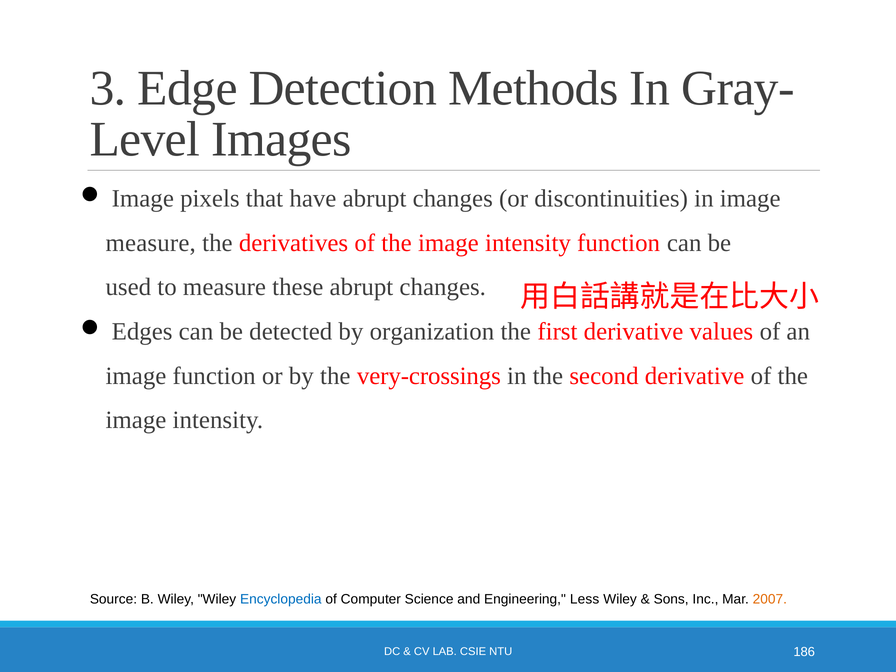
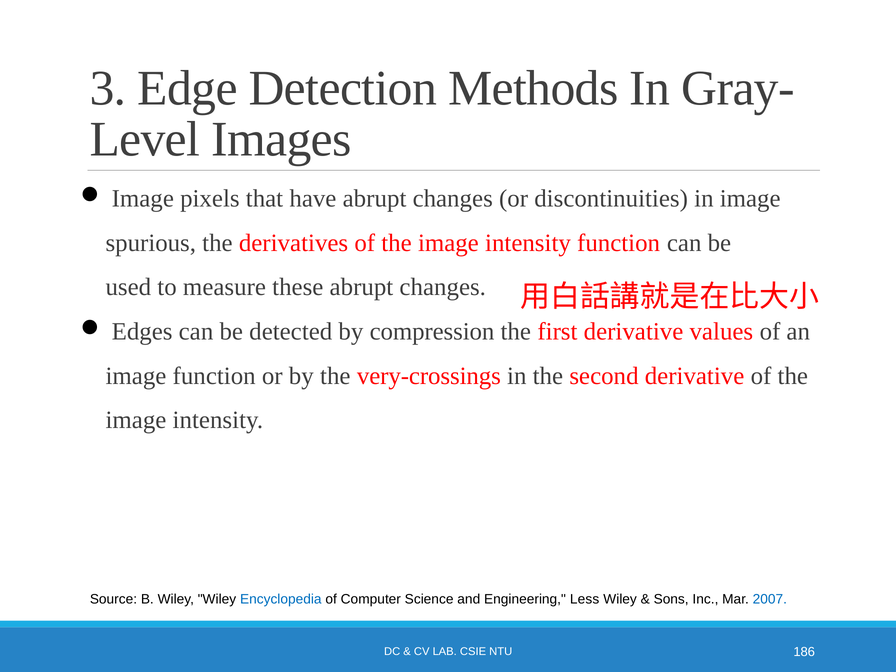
measure at (151, 243): measure -> spurious
organization: organization -> compression
2007 colour: orange -> blue
